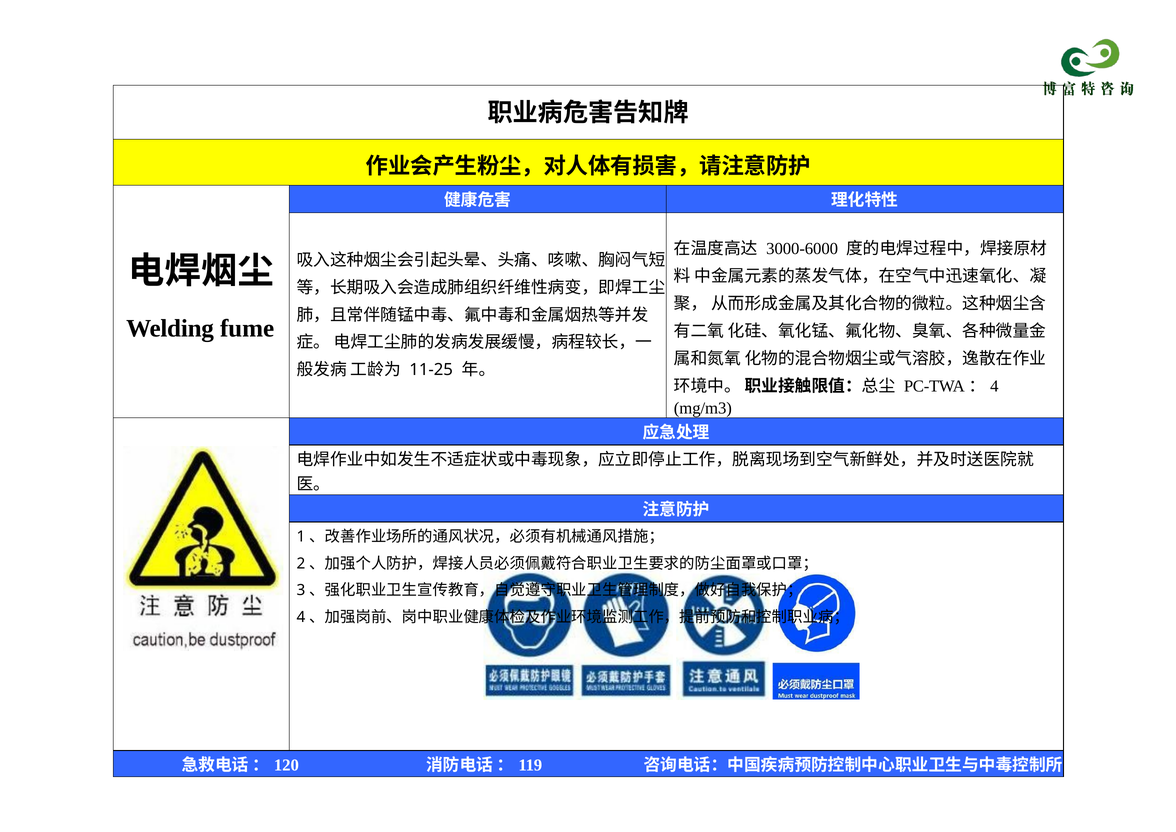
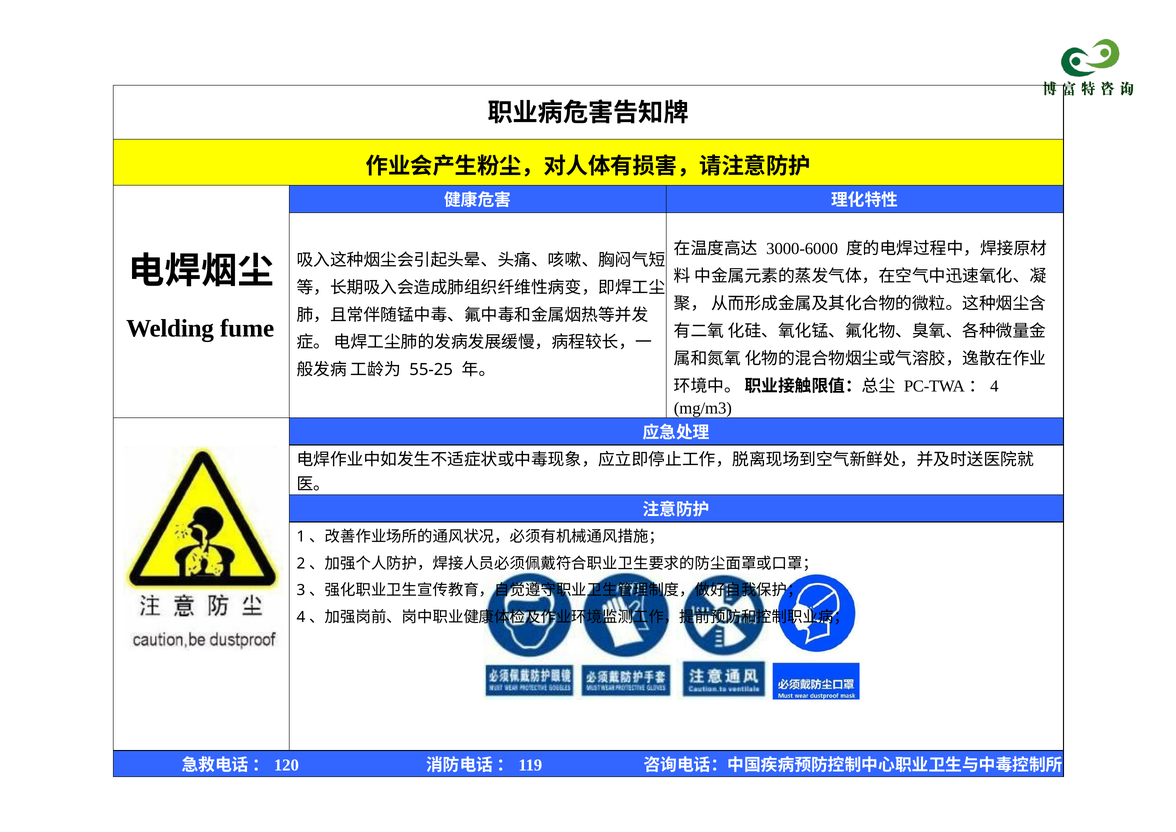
11-25: 11-25 -> 55-25
